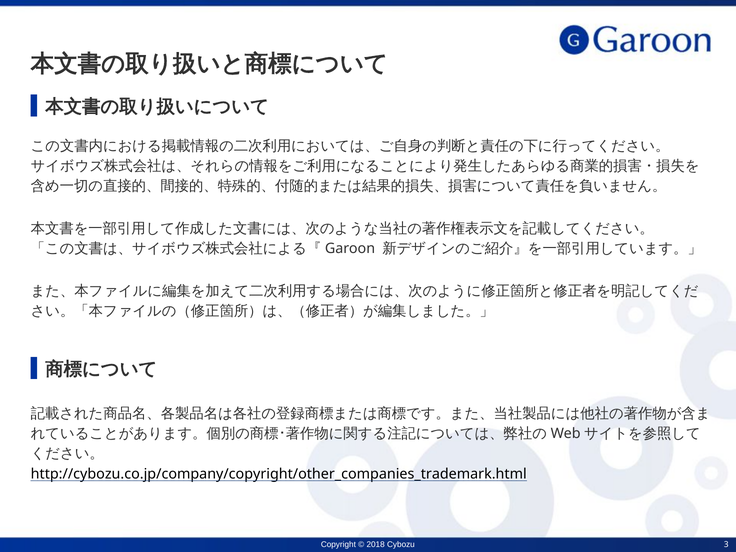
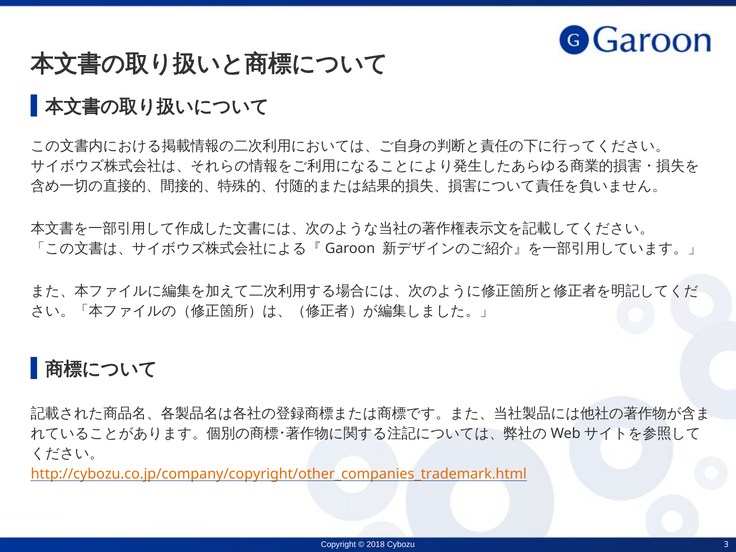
http://cybozu.co.jp/company/copyright/other_companies_trademark.html colour: black -> orange
